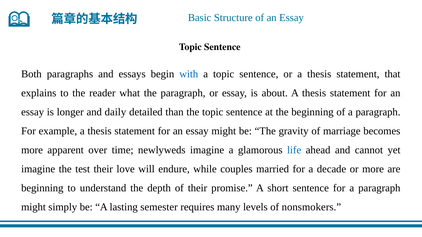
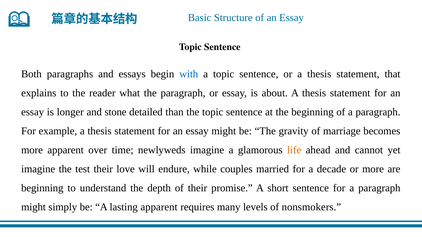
daily: daily -> stone
life colour: blue -> orange
lasting semester: semester -> apparent
